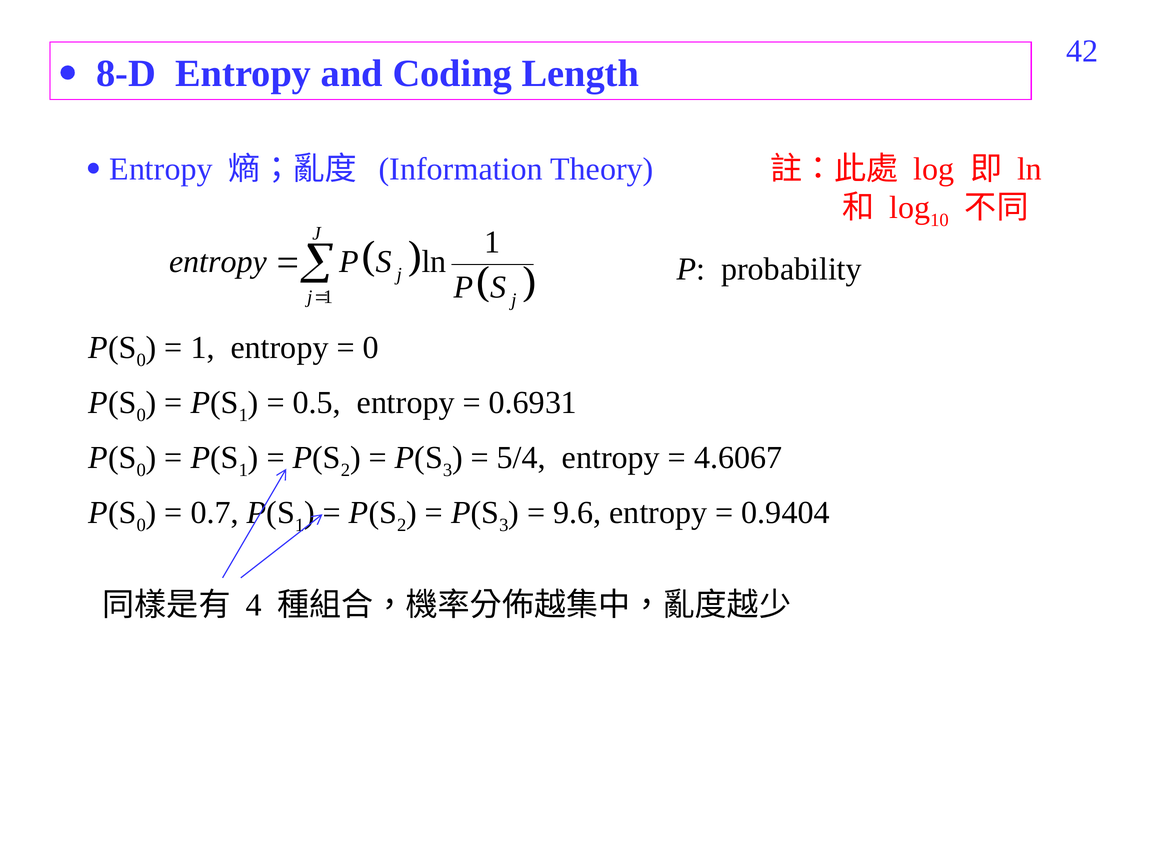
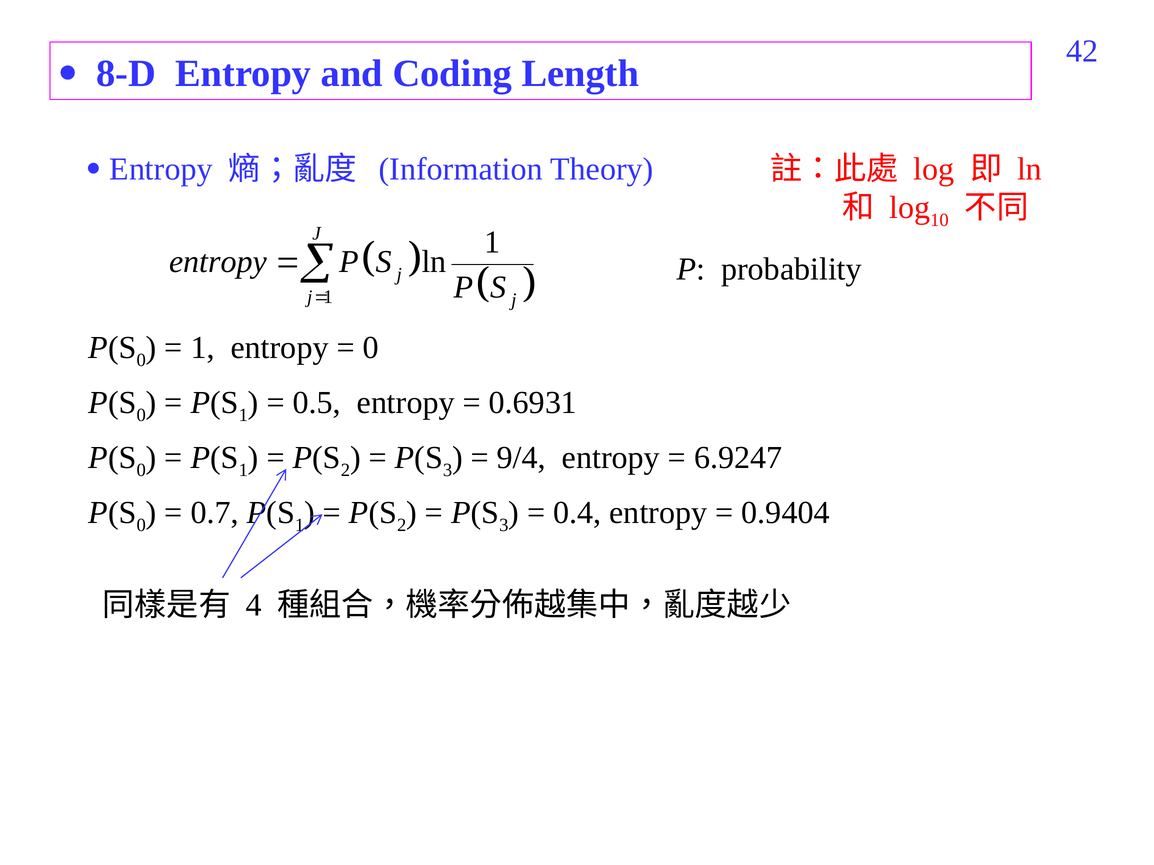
5/4: 5/4 -> 9/4
4.6067: 4.6067 -> 6.9247
9.6: 9.6 -> 0.4
